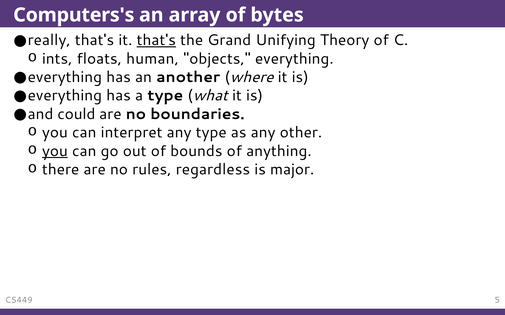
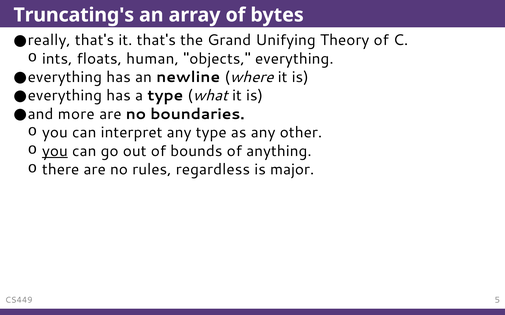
Computers's: Computers's -> Truncating's
that's at (156, 40) underline: present -> none
another: another -> newline
could: could -> more
